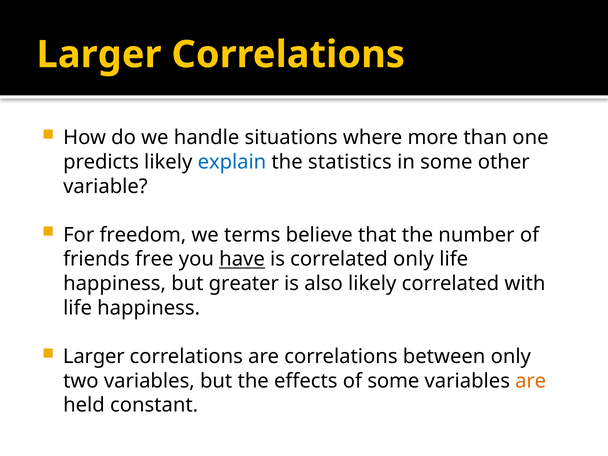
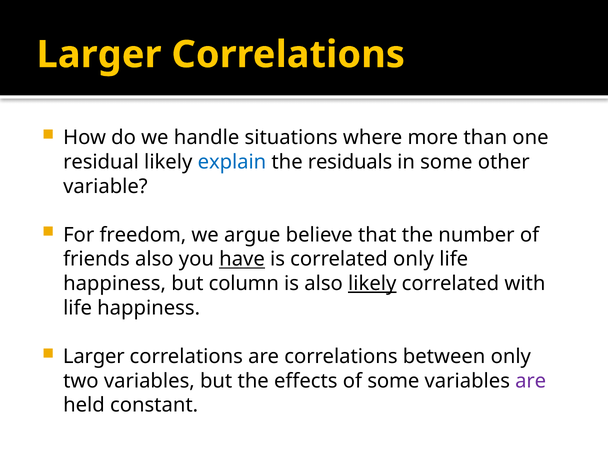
predicts: predicts -> residual
statistics: statistics -> residuals
terms: terms -> argue
friends free: free -> also
greater: greater -> column
likely at (372, 284) underline: none -> present
are at (531, 381) colour: orange -> purple
